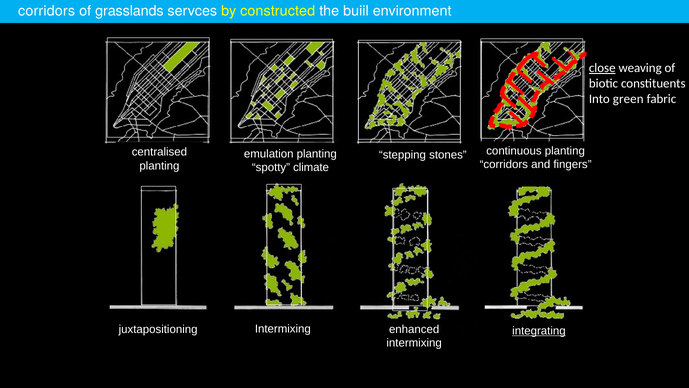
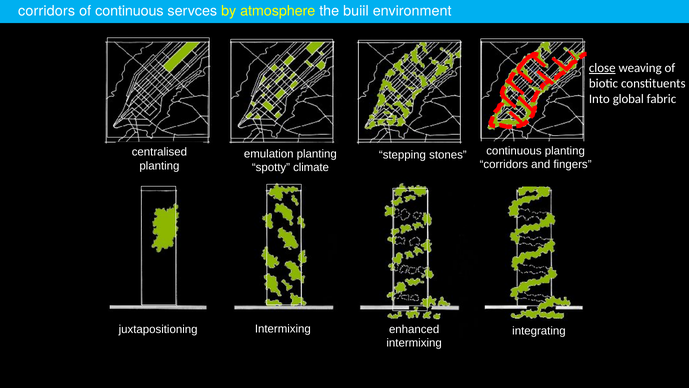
of grasslands: grasslands -> continuous
constructed: constructed -> atmosphere
green: green -> global
integrating underline: present -> none
